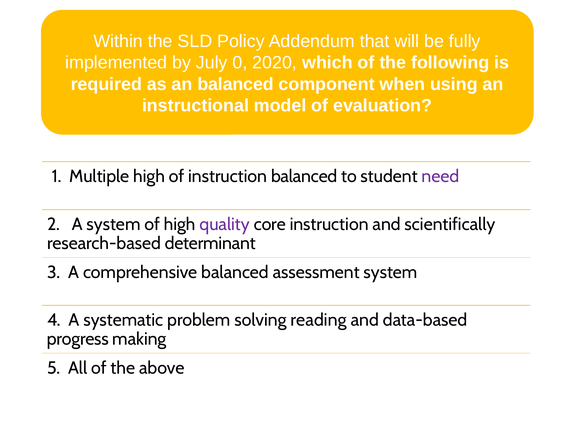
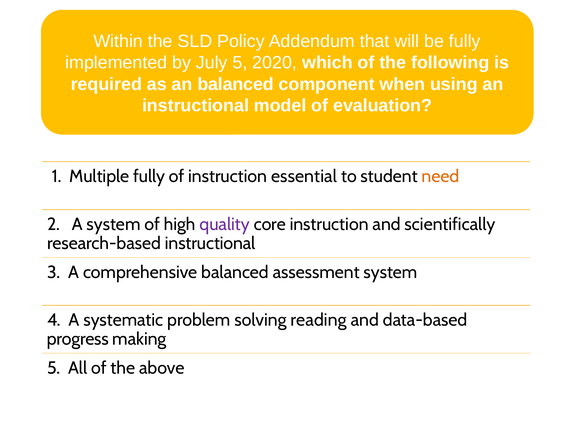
July 0: 0 -> 5
Multiple high: high -> fully
instruction balanced: balanced -> essential
need colour: purple -> orange
research-based determinant: determinant -> instructional
